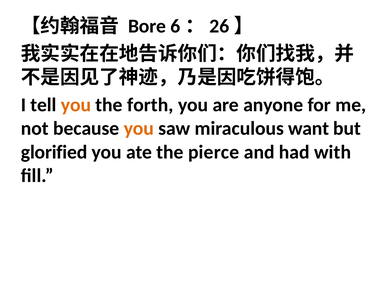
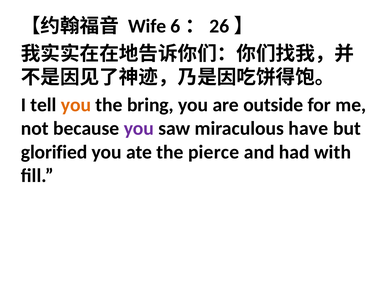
Bore: Bore -> Wife
forth: forth -> bring
anyone: anyone -> outside
you at (139, 129) colour: orange -> purple
want: want -> have
